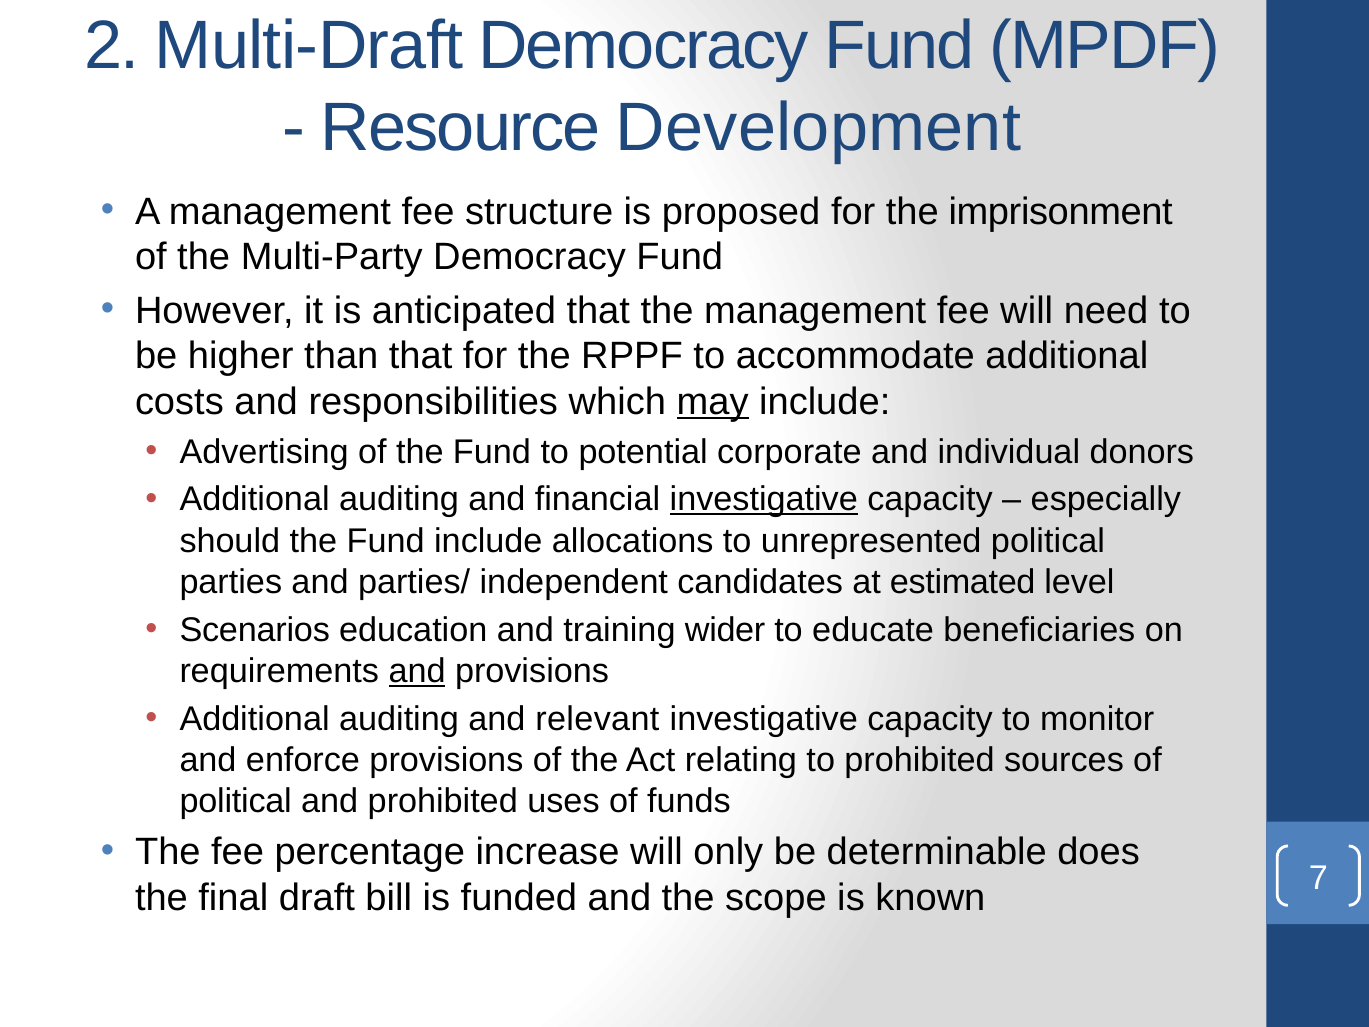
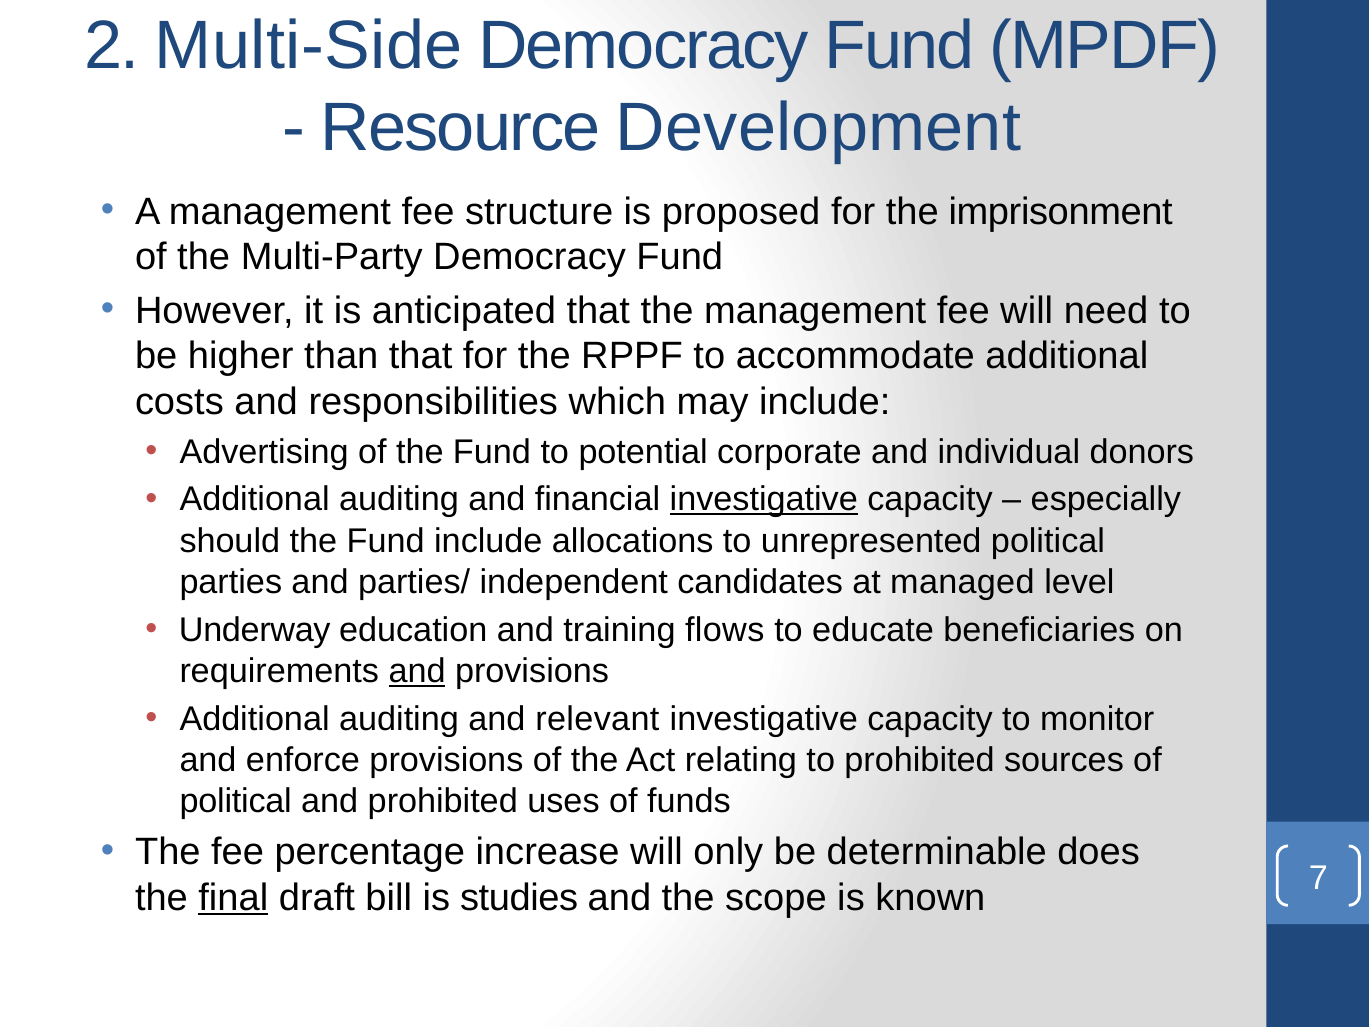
Multi-Draft: Multi-Draft -> Multi-Side
may underline: present -> none
estimated: estimated -> managed
Scenarios: Scenarios -> Underway
wider: wider -> flows
final underline: none -> present
funded: funded -> studies
